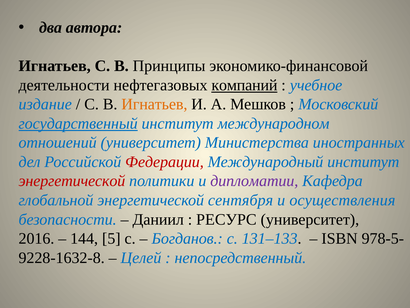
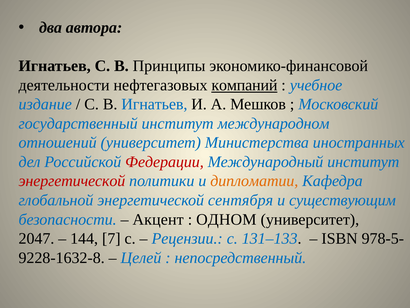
Игнатьев at (154, 104) colour: orange -> blue
государственный underline: present -> none
дипломатии colour: purple -> orange
осуществления: осуществления -> существующим
Даниил: Даниил -> Акцент
РЕСУРС: РЕСУРС -> ОДНОМ
2016: 2016 -> 2047
5: 5 -> 7
Богданов: Богданов -> Рецензии
